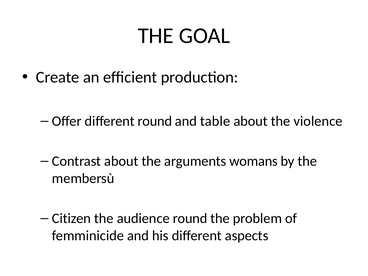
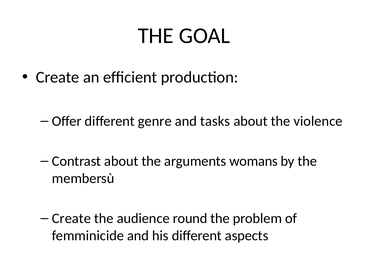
different round: round -> genre
table: table -> tasks
Citizen at (71, 218): Citizen -> Create
